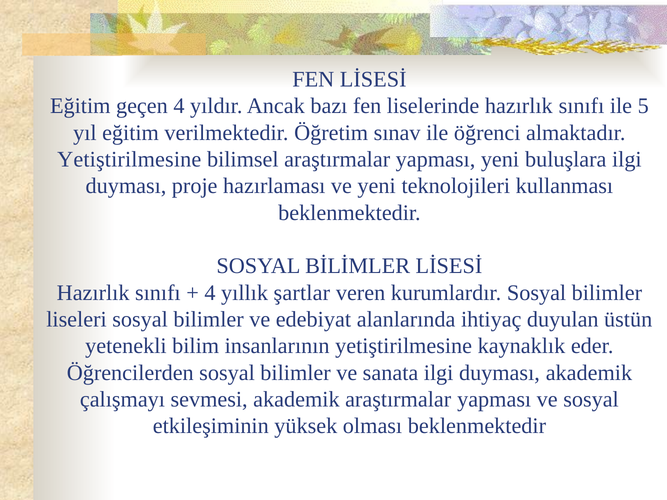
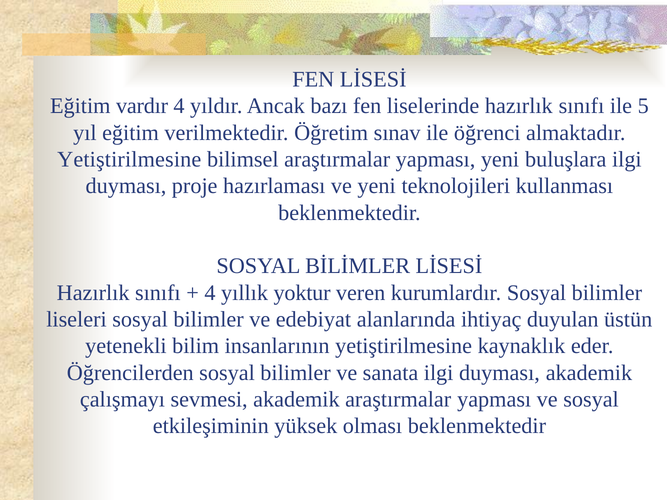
geçen: geçen -> vardır
şartlar: şartlar -> yoktur
